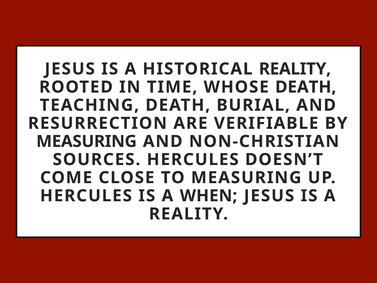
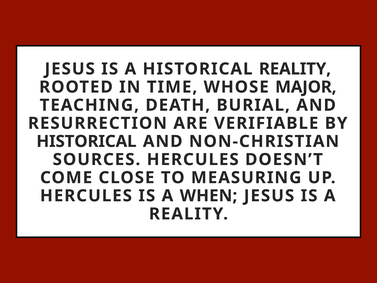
WHOSE DEATH: DEATH -> MAJOR
MEASURING at (86, 141): MEASURING -> HISTORICAL
